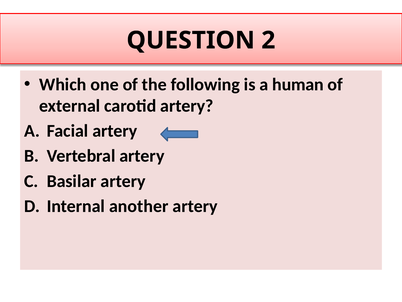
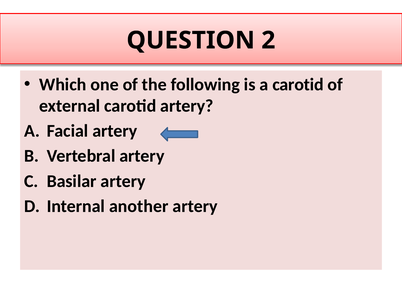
a human: human -> carotid
